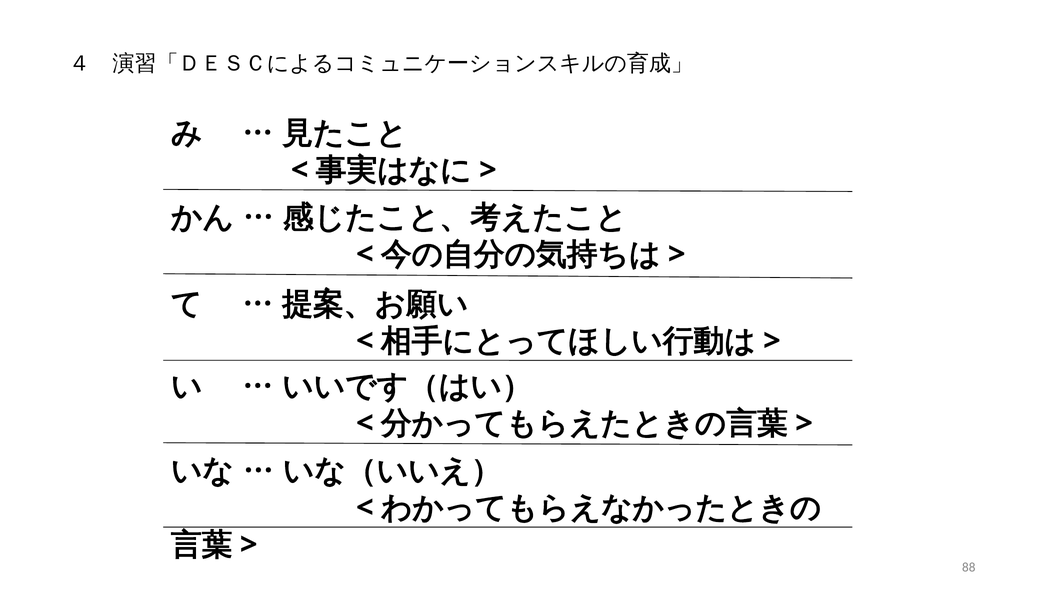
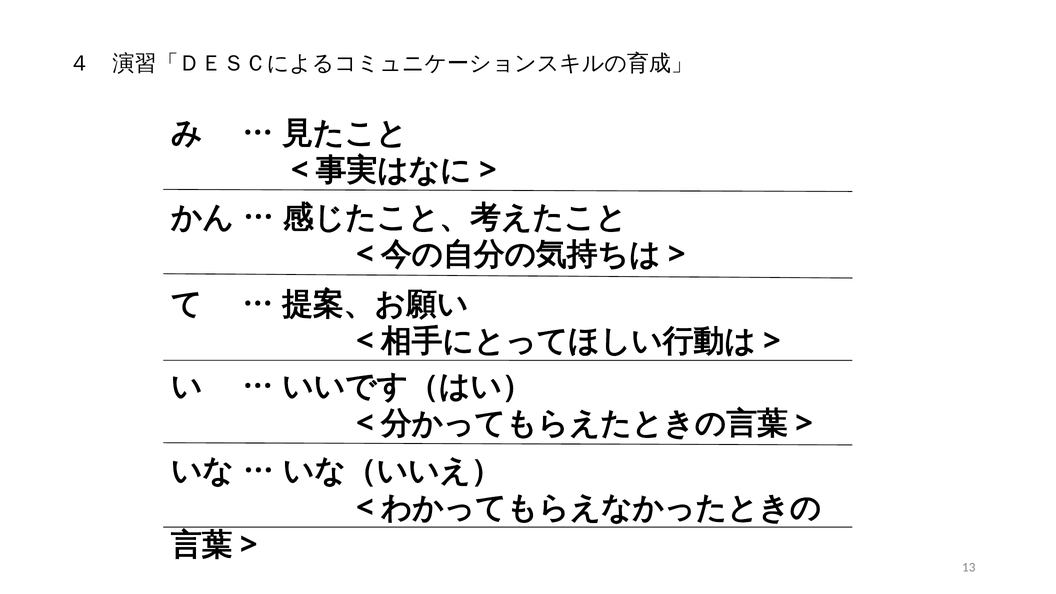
88: 88 -> 13
